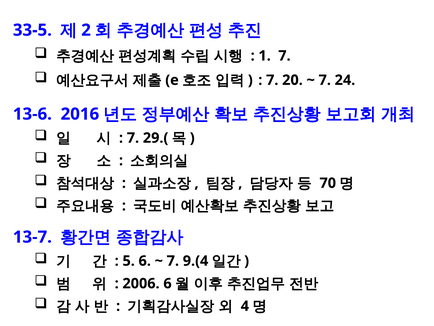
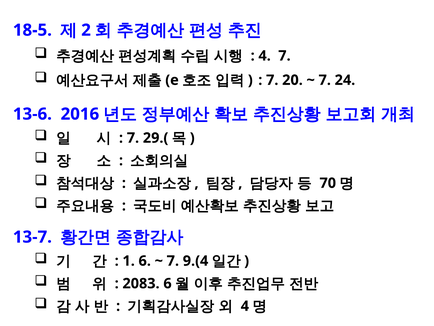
33-5: 33-5 -> 18-5
1 at (265, 56): 1 -> 4
5: 5 -> 1
2006: 2006 -> 2083
